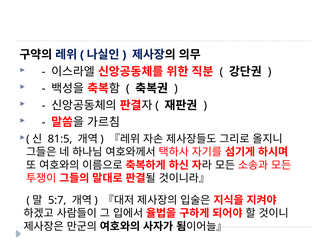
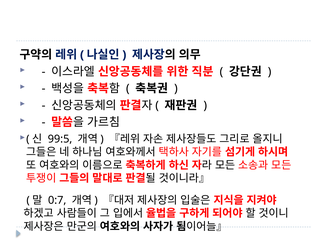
81:5: 81:5 -> 99:5
5:7: 5:7 -> 0:7
